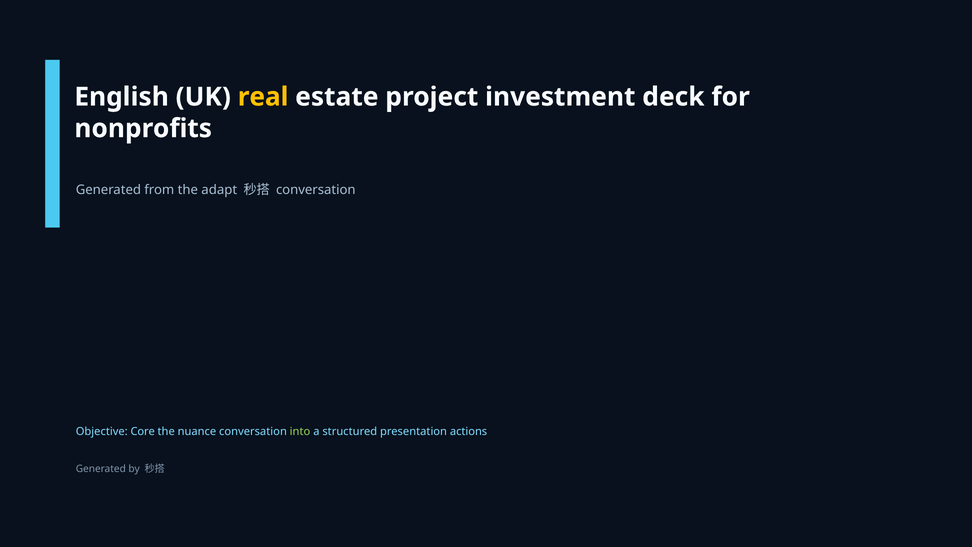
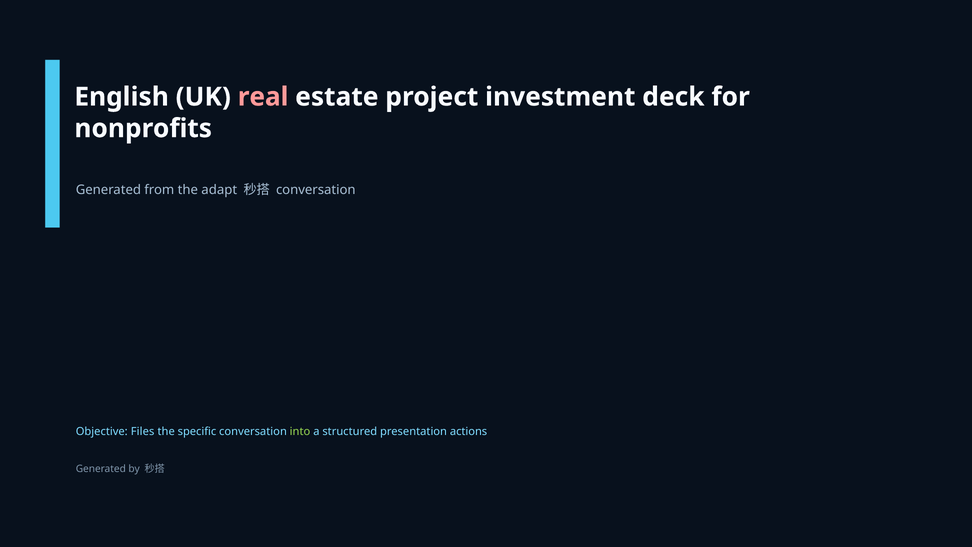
real colour: yellow -> pink
Core: Core -> Files
nuance: nuance -> specific
